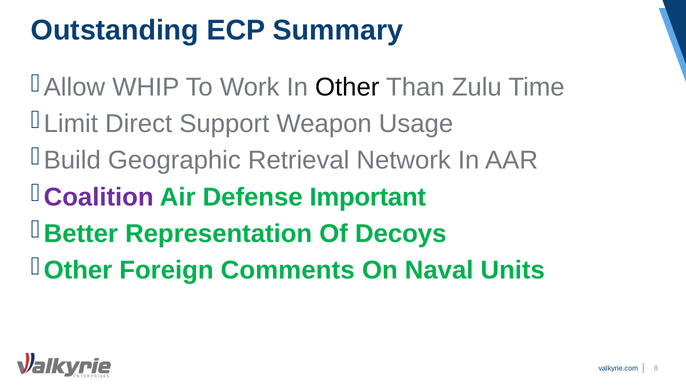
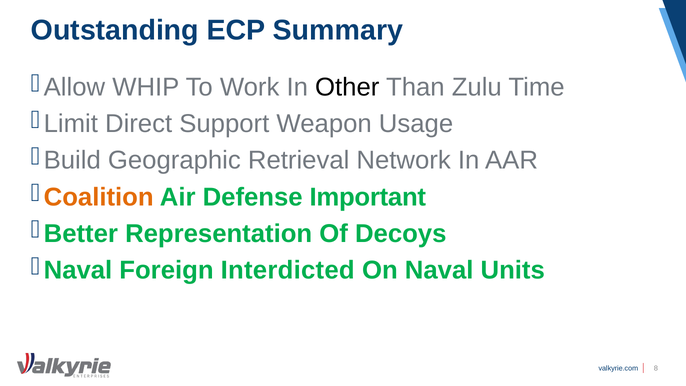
Coalition colour: purple -> orange
Other at (78, 270): Other -> Naval
Comments: Comments -> Interdicted
